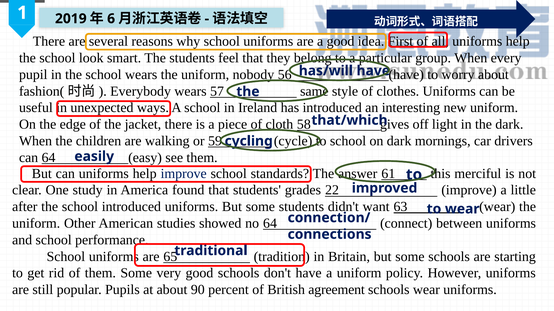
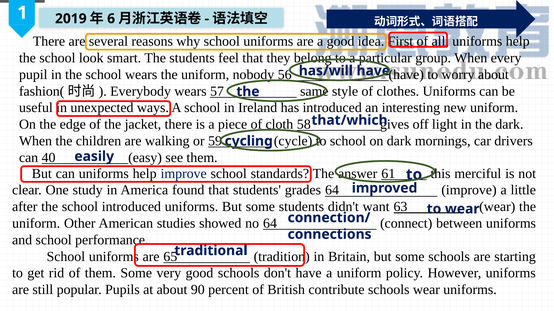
can 64: 64 -> 40
grades 22: 22 -> 64
agreement: agreement -> contribute
